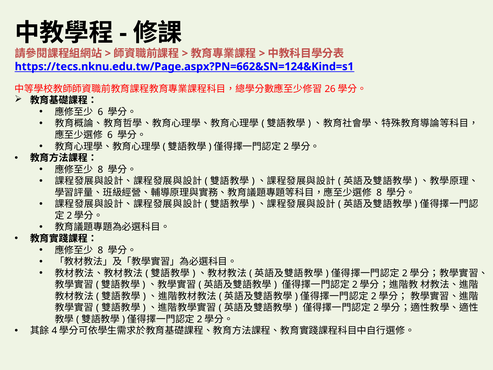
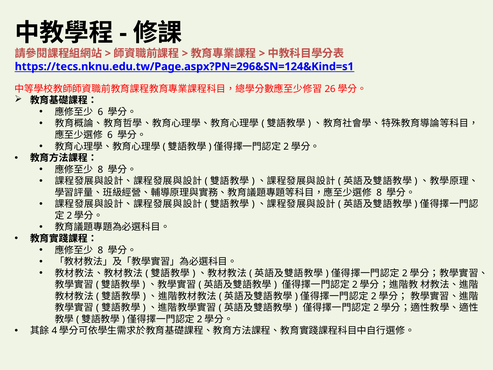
https://tecs.nknu.edu.tw/Page.aspx?PN=662&SN=124&Kind=s1: https://tecs.nknu.edu.tw/Page.aspx?PN=662&SN=124&Kind=s1 -> https://tecs.nknu.edu.tw/Page.aspx?PN=296&SN=124&Kind=s1
